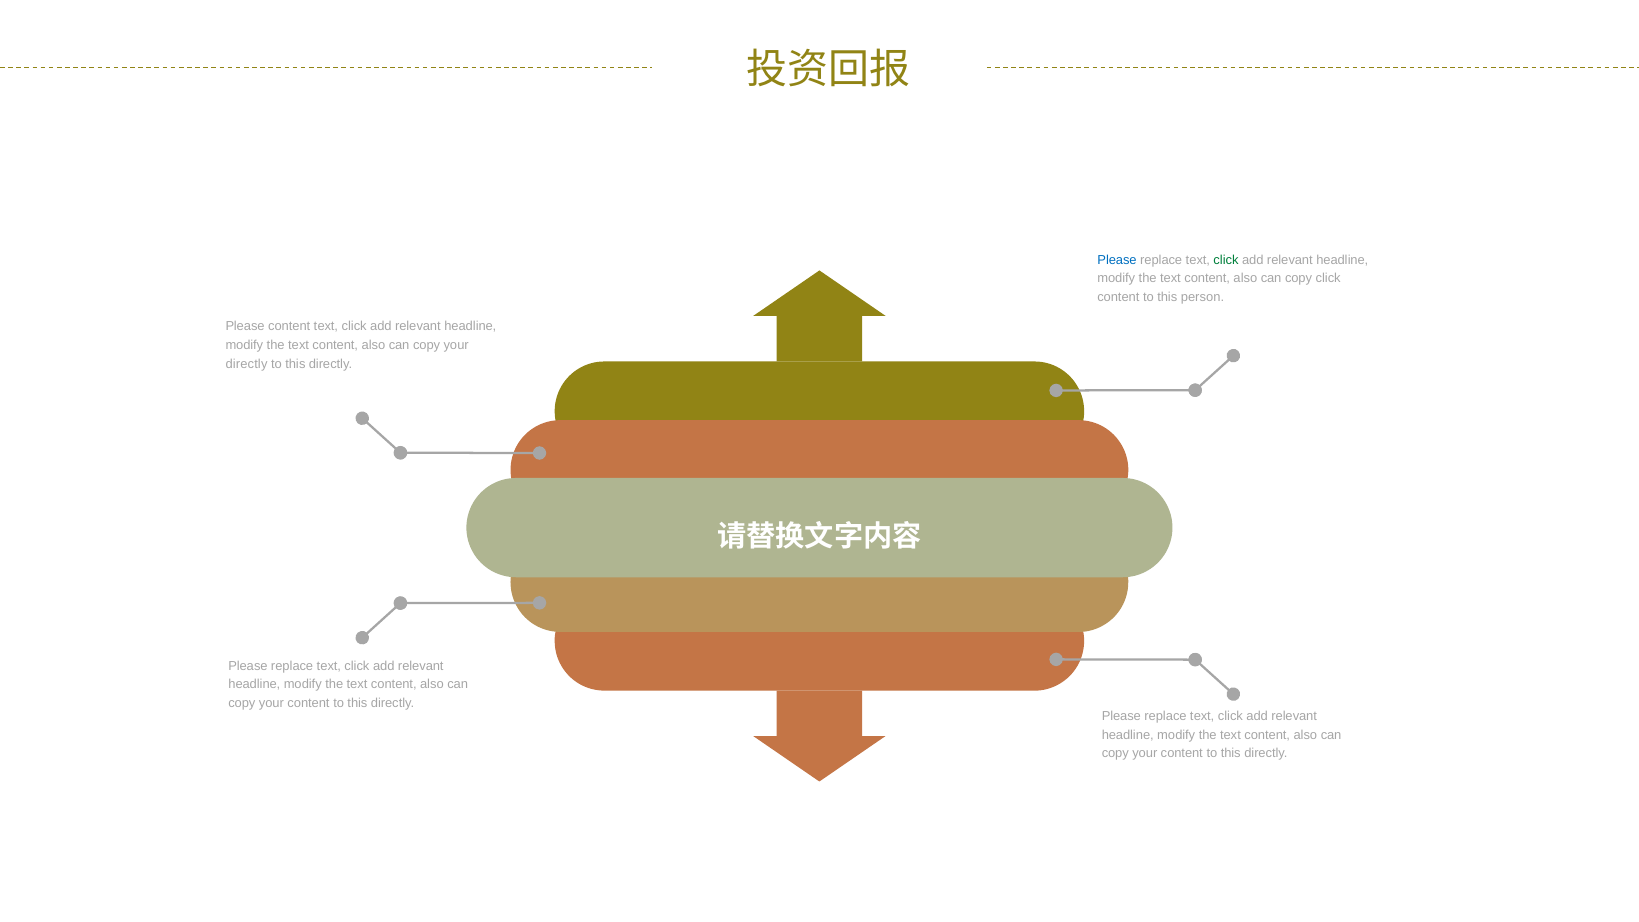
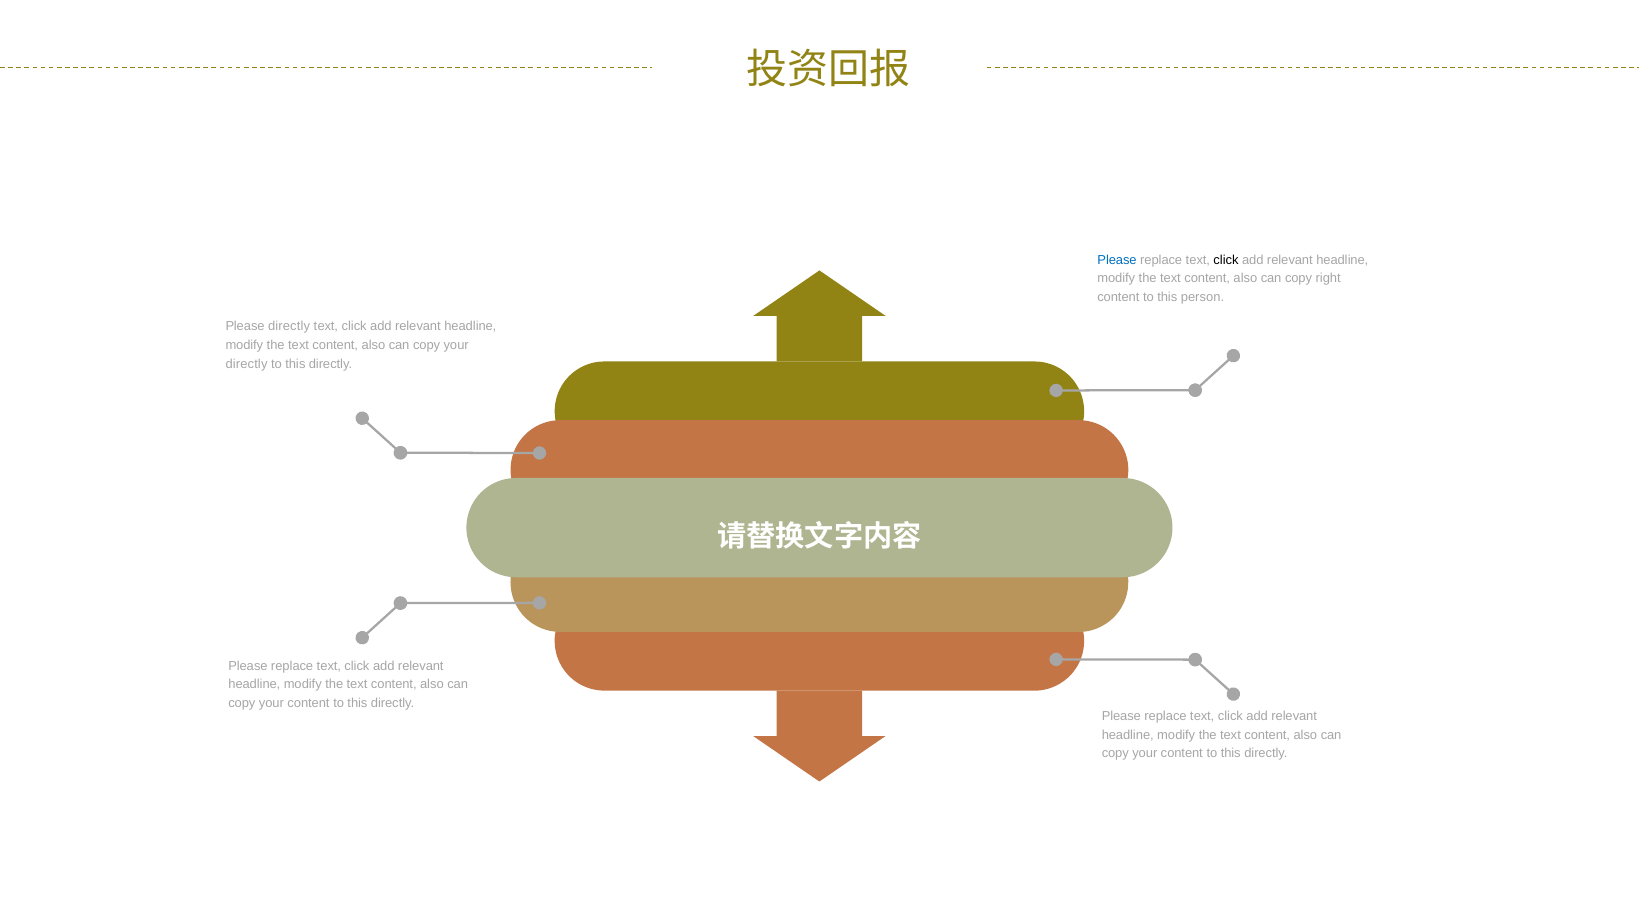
click at (1226, 260) colour: green -> black
copy click: click -> right
Please content: content -> directly
